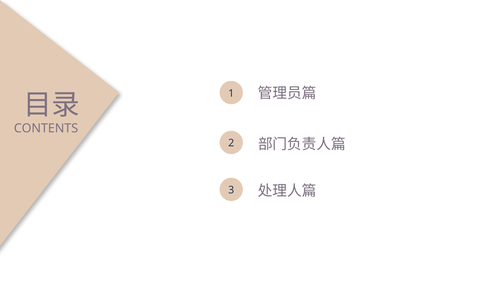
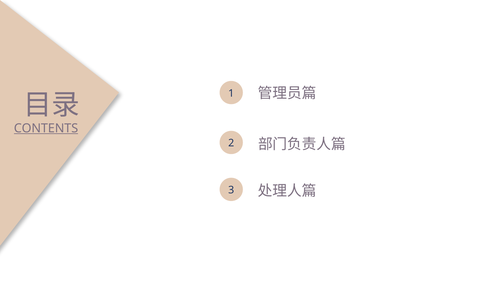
CONTENTS underline: none -> present
